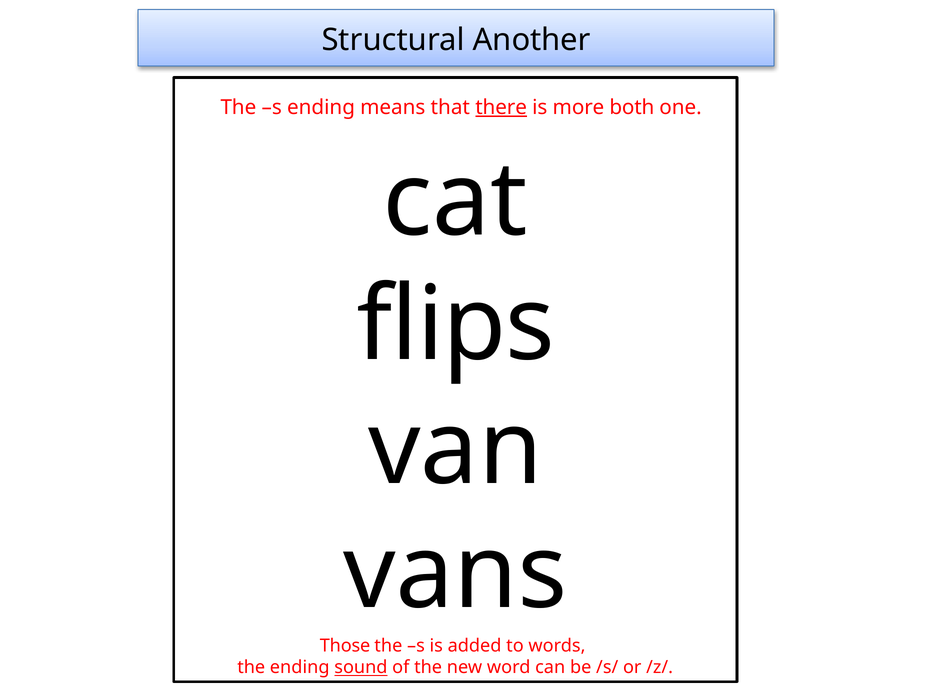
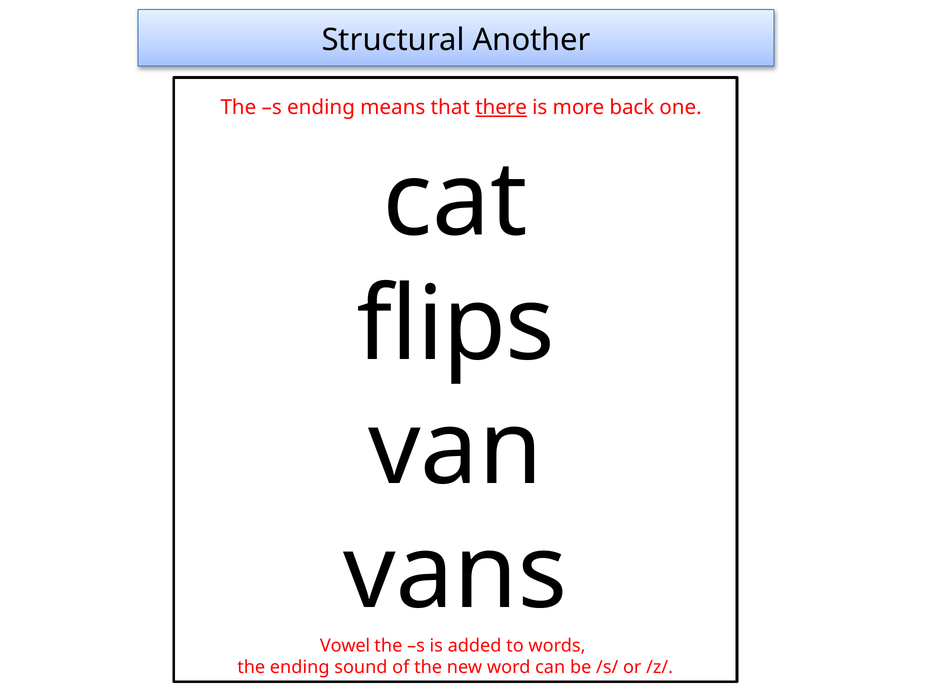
both: both -> back
Those: Those -> Vowel
sound underline: present -> none
